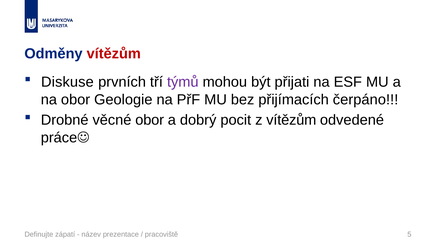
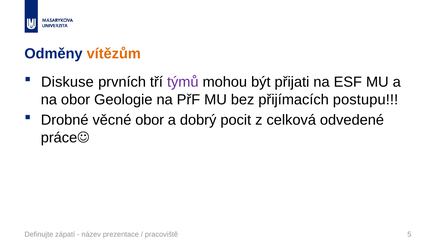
vítězům at (114, 54) colour: red -> orange
čerpáno: čerpáno -> postupu
z vítězům: vítězům -> celková
